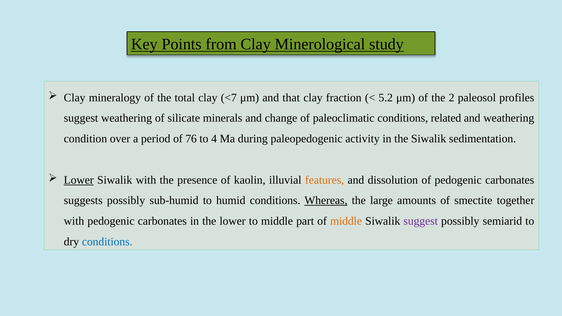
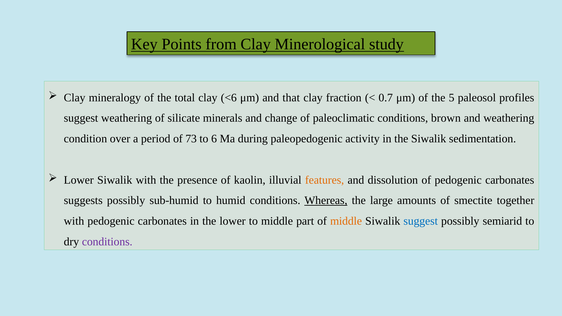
<7: <7 -> <6
5.2: 5.2 -> 0.7
2: 2 -> 5
related: related -> brown
76: 76 -> 73
4: 4 -> 6
Lower at (79, 180) underline: present -> none
suggest at (421, 221) colour: purple -> blue
conditions at (107, 242) colour: blue -> purple
